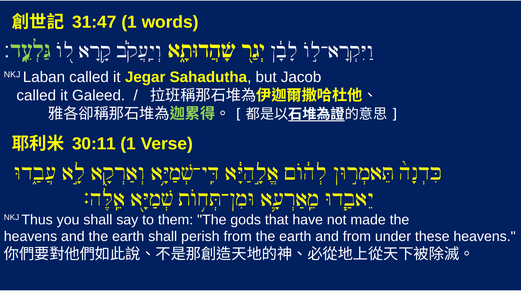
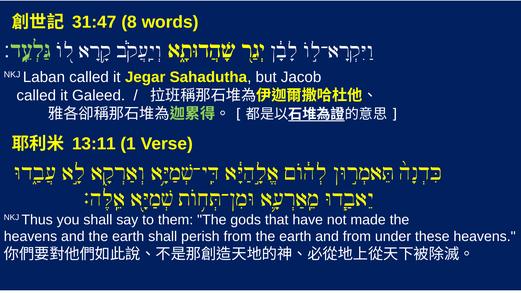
31:47 1: 1 -> 8
30:11: 30:11 -> 13:11
